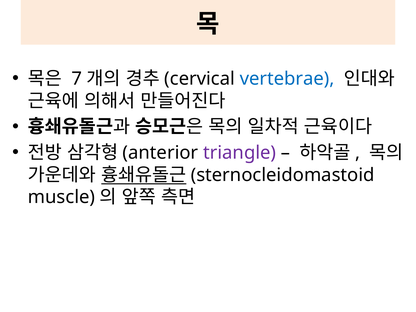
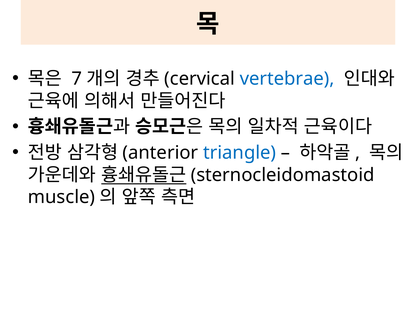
triangle colour: purple -> blue
